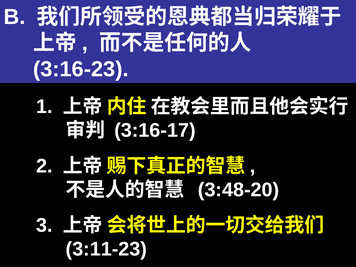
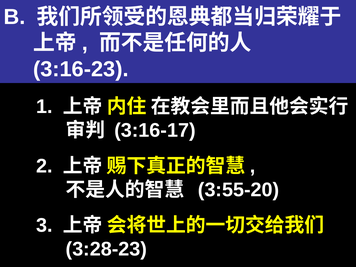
3:48-20: 3:48-20 -> 3:55-20
3:11-23: 3:11-23 -> 3:28-23
